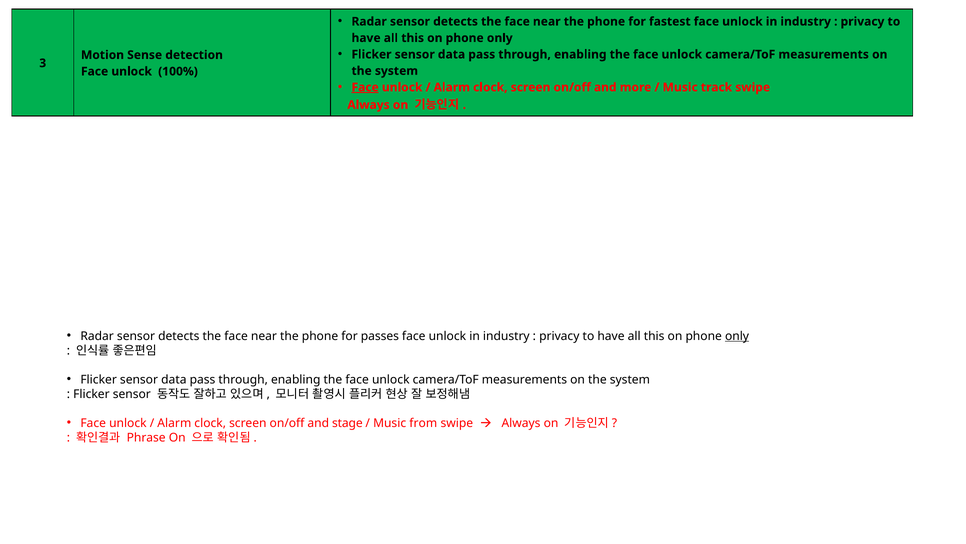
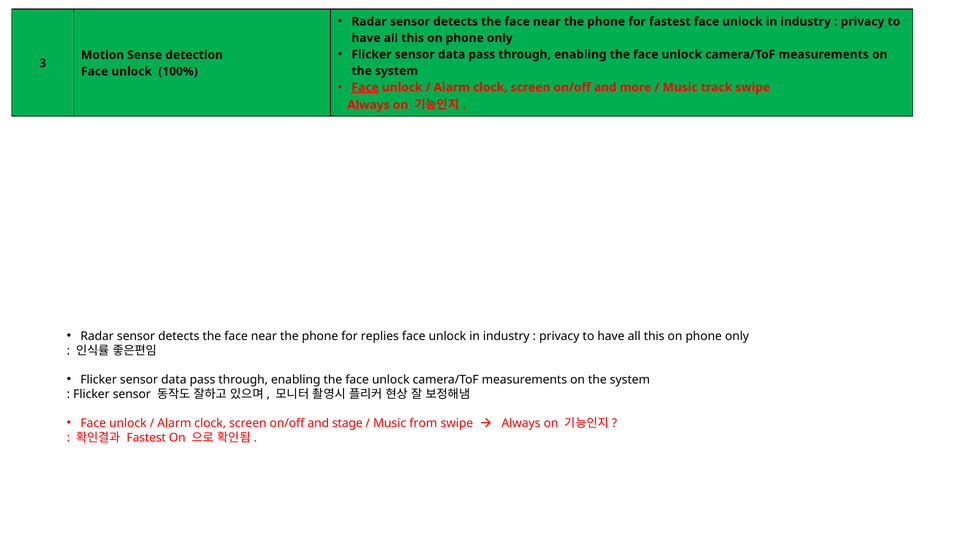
passes: passes -> replies
only at (737, 336) underline: present -> none
Phrase at (146, 437): Phrase -> Fastest
